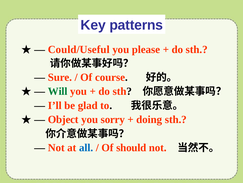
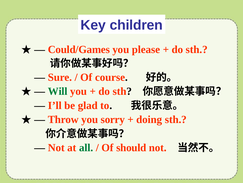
patterns: patterns -> children
Could/Useful: Could/Useful -> Could/Games
Object: Object -> Throw
all colour: blue -> green
